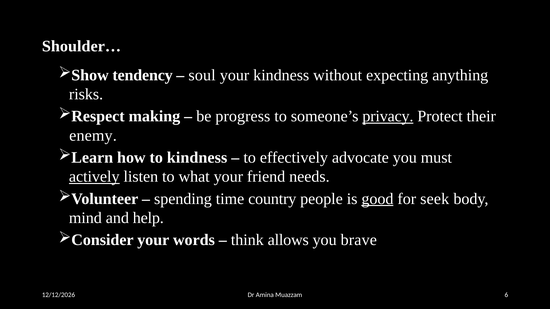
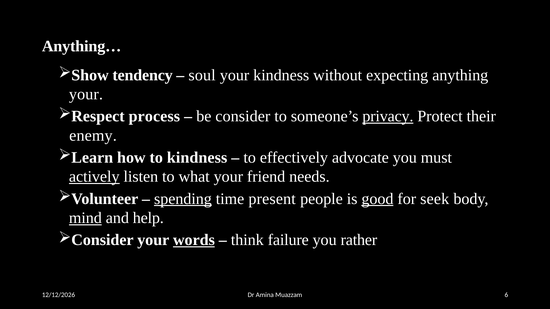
Shoulder…: Shoulder… -> Anything…
risks at (86, 94): risks -> your
making: making -> process
progress: progress -> consider
spending underline: none -> present
country: country -> present
mind underline: none -> present
words underline: none -> present
allows: allows -> failure
brave: brave -> rather
